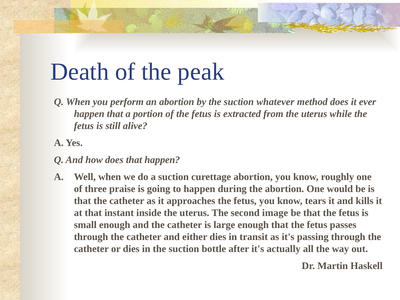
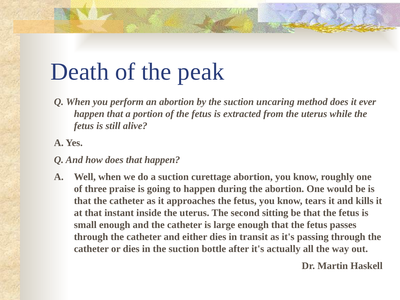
whatever: whatever -> uncaring
image: image -> sitting
